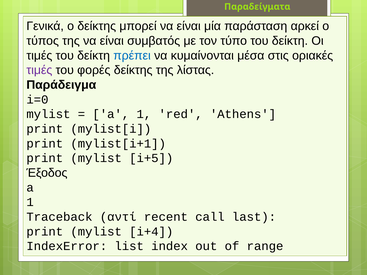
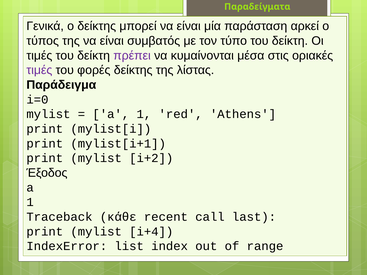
πρέπει colour: blue -> purple
i+5: i+5 -> i+2
αντί: αντί -> κάθε
